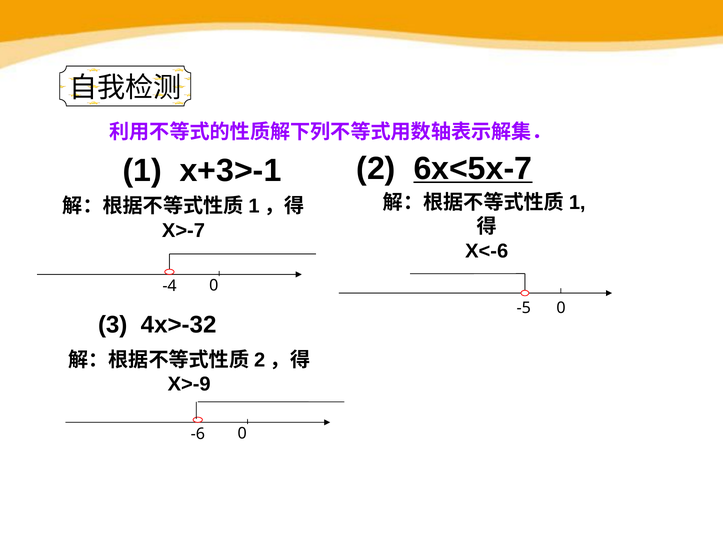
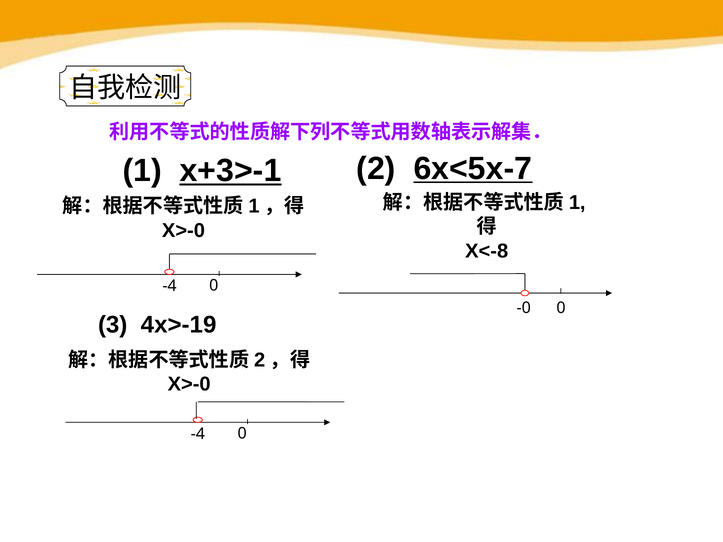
x+3>-1 underline: none -> present
X>-7 at (183, 231): X>-7 -> X>-0
X<-6: X<-6 -> X<-8
-5: -5 -> -0
4x>-32: 4x>-32 -> 4x>-19
X>-9 at (189, 384): X>-9 -> X>-0
-6 at (198, 434): -6 -> -4
